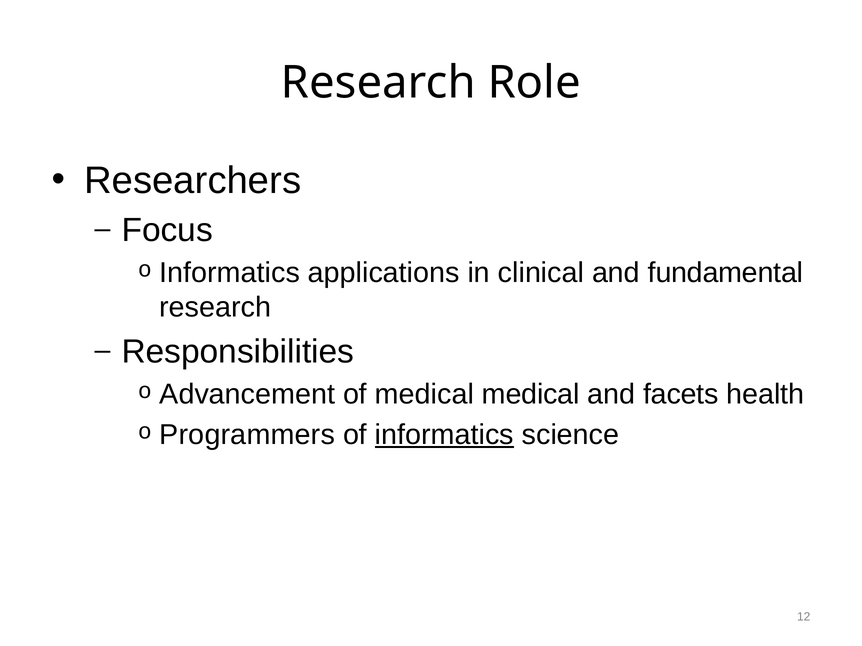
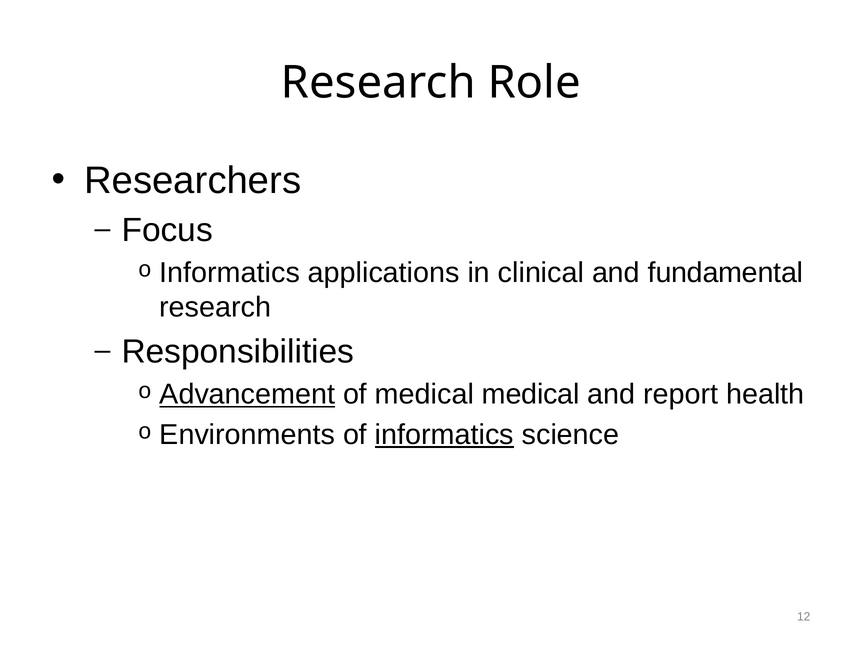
Advancement underline: none -> present
facets: facets -> report
Programmers: Programmers -> Environments
